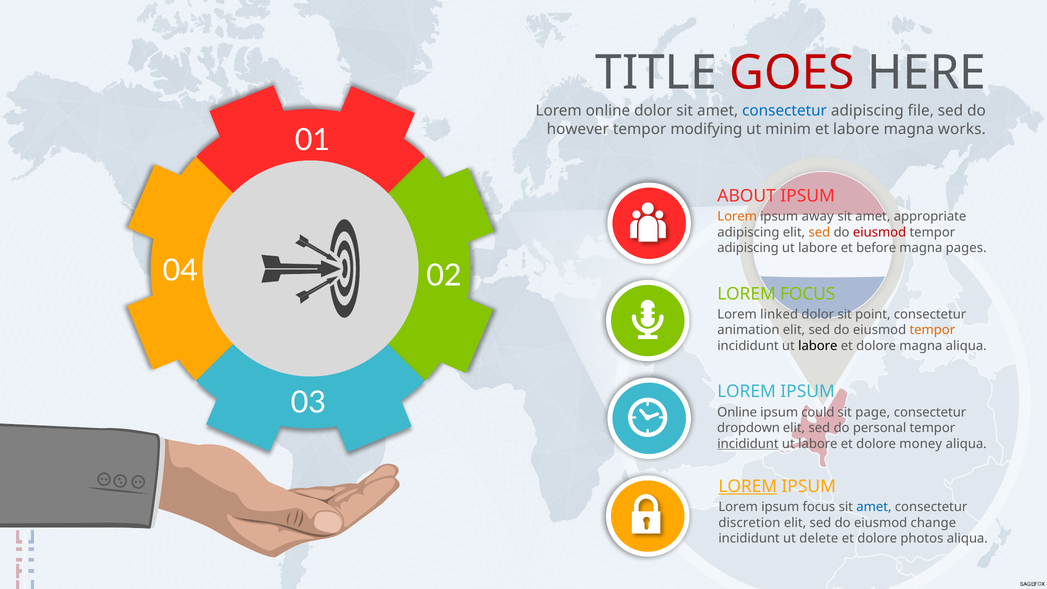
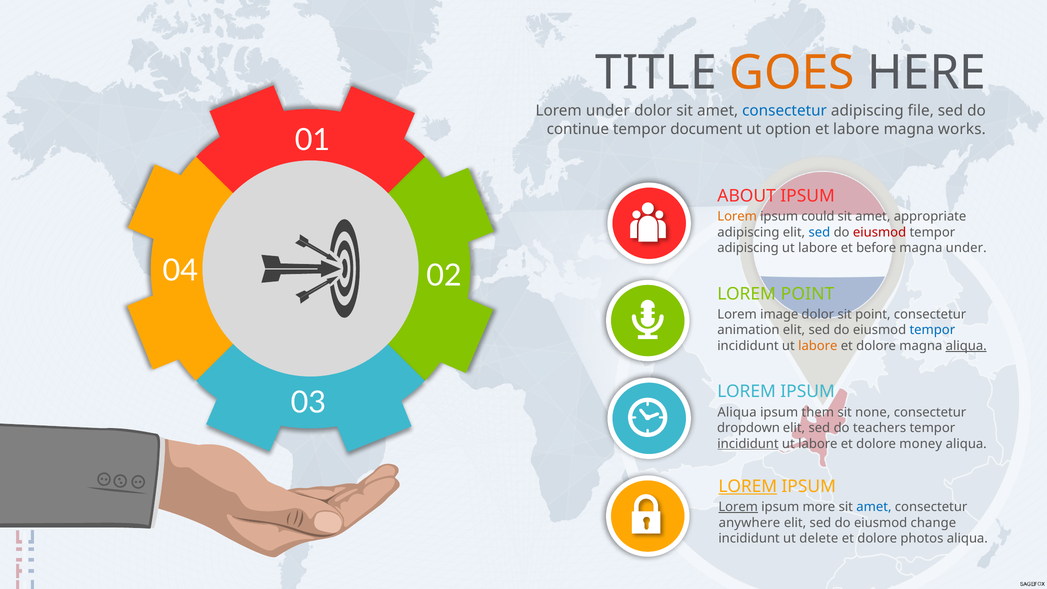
GOES colour: red -> orange
Lorem online: online -> under
however: however -> continue
modifying: modifying -> document
minim: minim -> option
away: away -> could
sed at (819, 232) colour: orange -> blue
magna pages: pages -> under
LOREM FOCUS: FOCUS -> POINT
linked: linked -> image
tempor at (932, 330) colour: orange -> blue
labore at (818, 346) colour: black -> orange
aliqua at (966, 346) underline: none -> present
Online at (737, 412): Online -> Aliqua
could: could -> them
page: page -> none
personal: personal -> teachers
Lorem at (738, 507) underline: none -> present
ipsum focus: focus -> more
discretion: discretion -> anywhere
